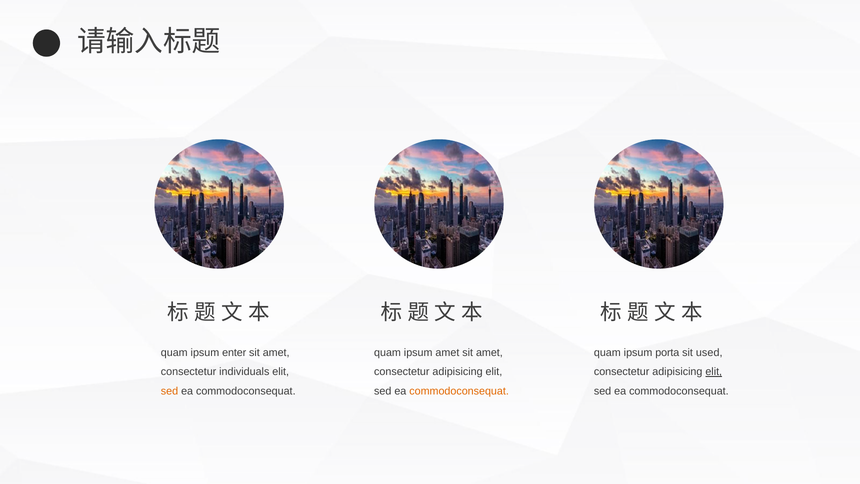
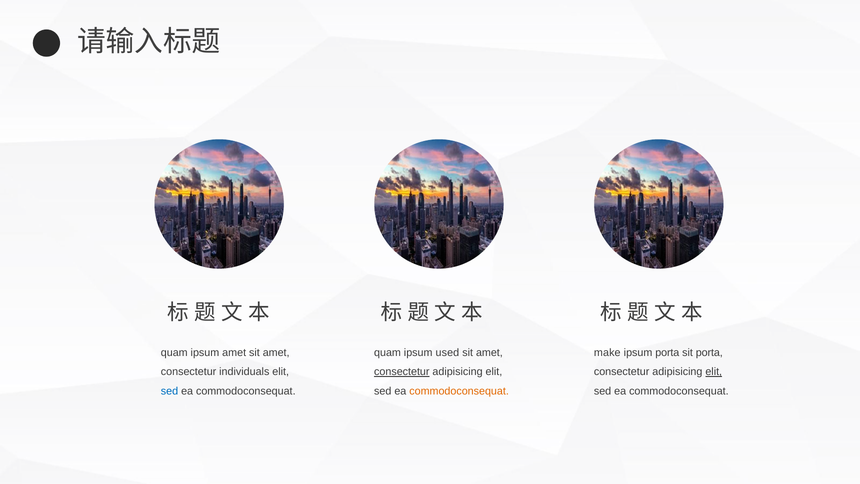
ipsum enter: enter -> amet
ipsum amet: amet -> used
quam at (607, 352): quam -> make
sit used: used -> porta
consectetur at (402, 372) underline: none -> present
sed at (170, 391) colour: orange -> blue
